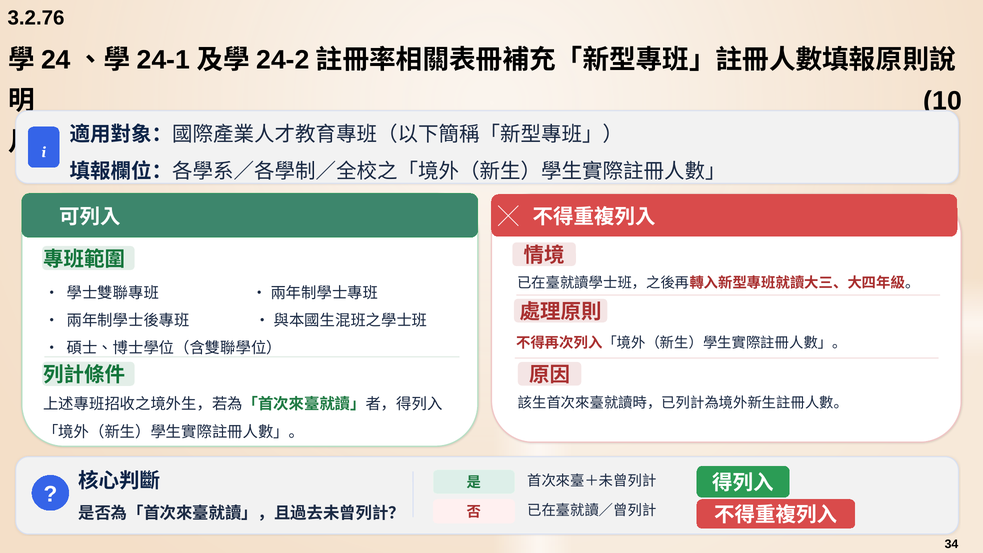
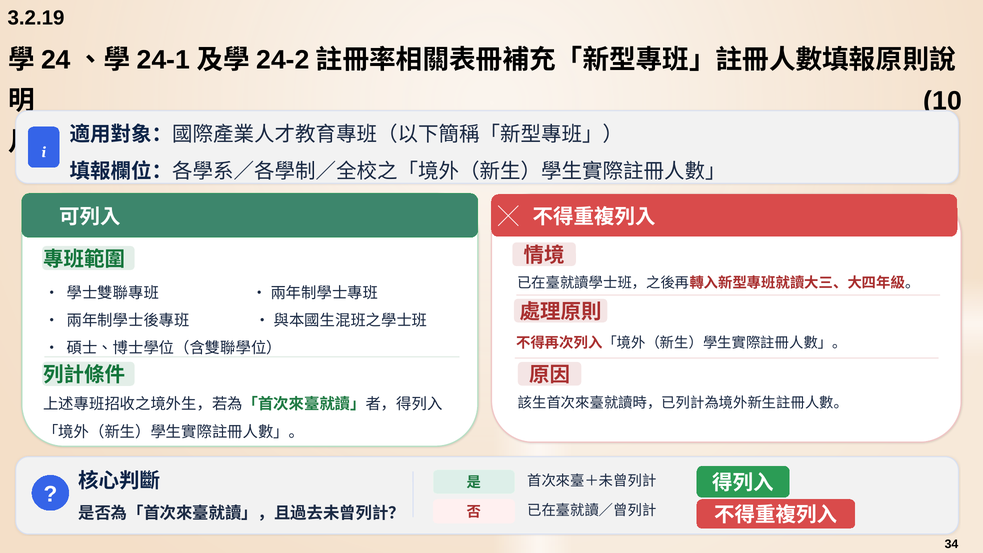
3.2.76: 3.2.76 -> 3.2.19
